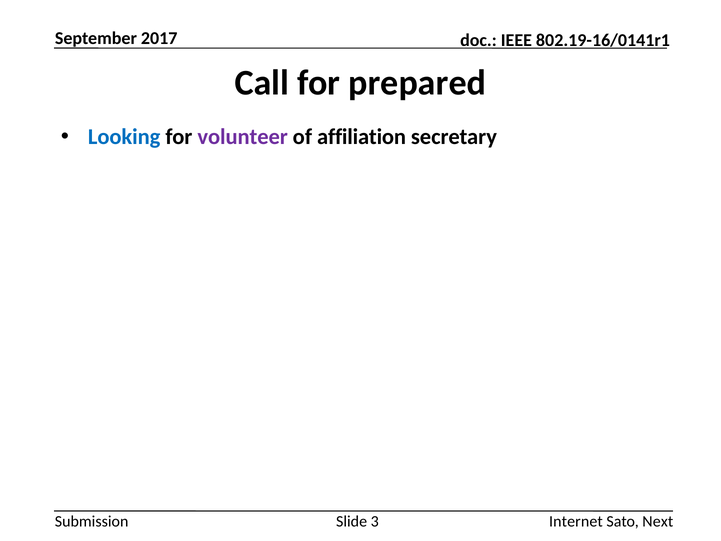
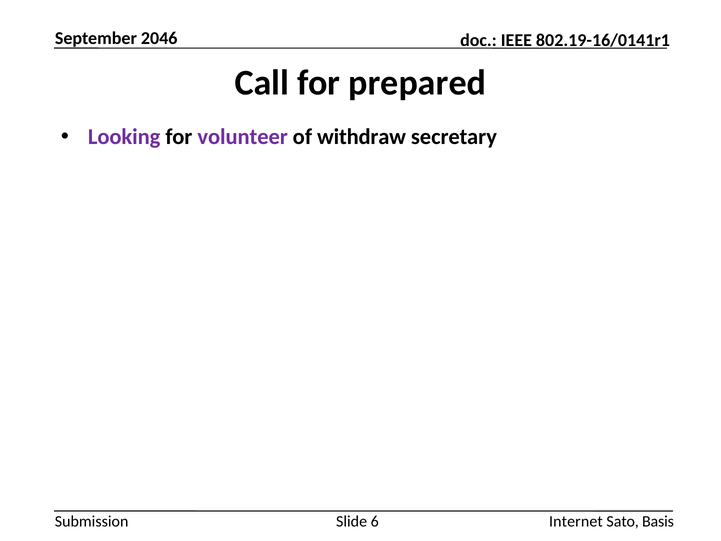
2017: 2017 -> 2046
Looking colour: blue -> purple
affiliation: affiliation -> withdraw
3: 3 -> 6
Next: Next -> Basis
